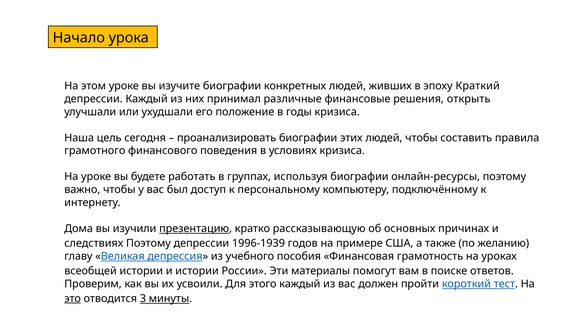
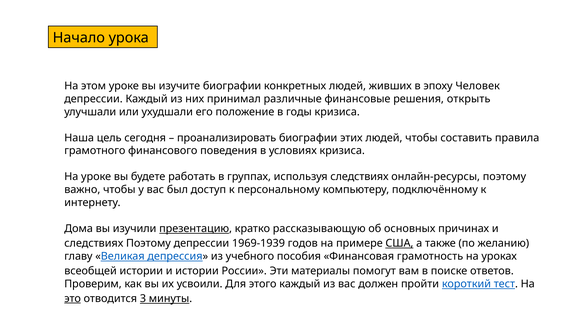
Краткий: Краткий -> Человек
используя биографии: биографии -> следствиях
1996-1939: 1996-1939 -> 1969-1939
США underline: none -> present
